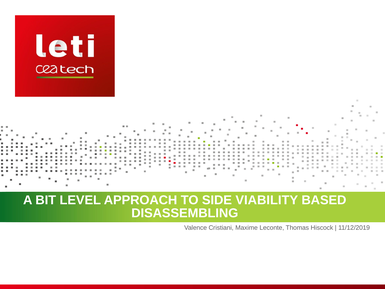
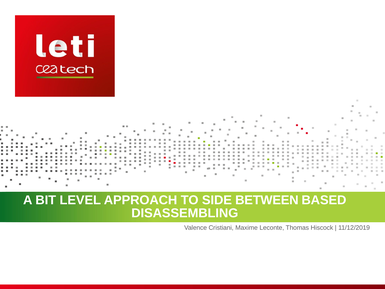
VIABILITY: VIABILITY -> BETWEEN
